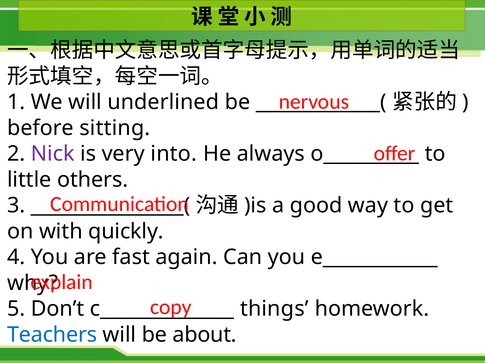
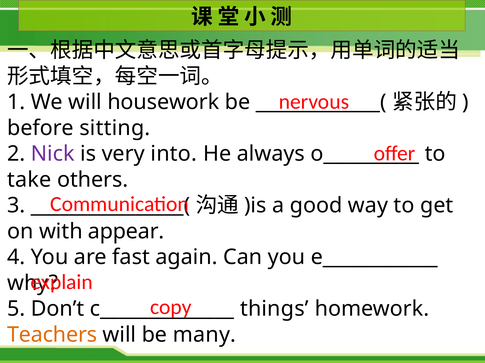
underlined: underlined -> housework
little: little -> take
quickly: quickly -> appear
Teachers colour: blue -> orange
about: about -> many
